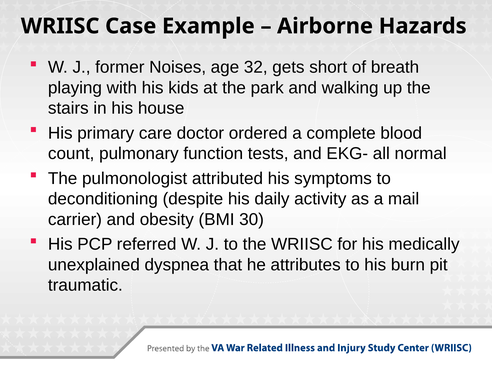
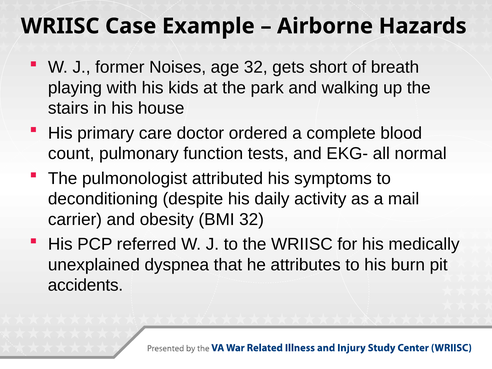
BMI 30: 30 -> 32
traumatic: traumatic -> accidents
